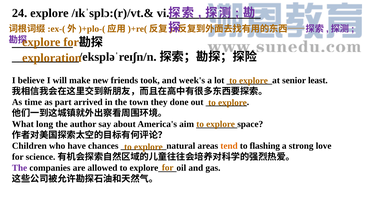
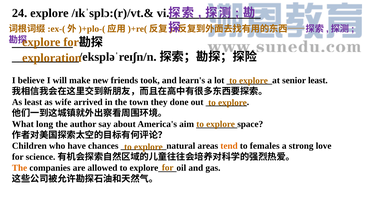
week's: week's -> learn's
As time: time -> least
part: part -> wife
flashing: flashing -> females
The at (20, 168) colour: purple -> orange
